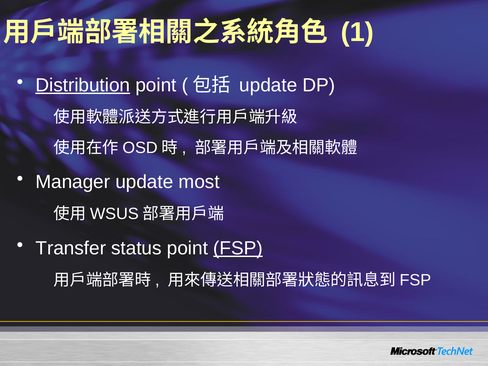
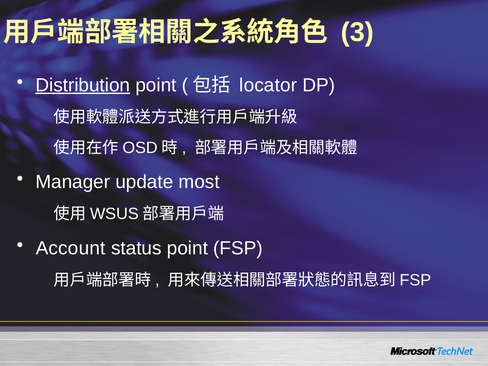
1: 1 -> 3
update at (268, 85): update -> locator
Transfer: Transfer -> Account
FSP underline: present -> none
